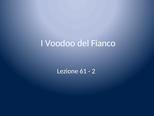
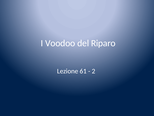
Fianco: Fianco -> Riparo
